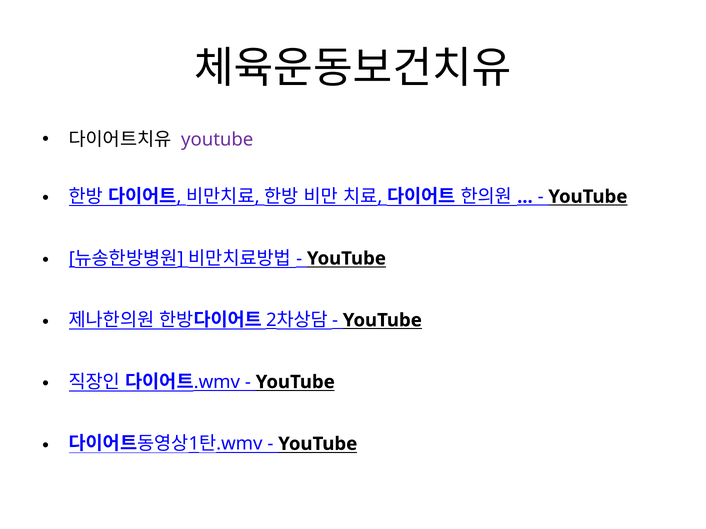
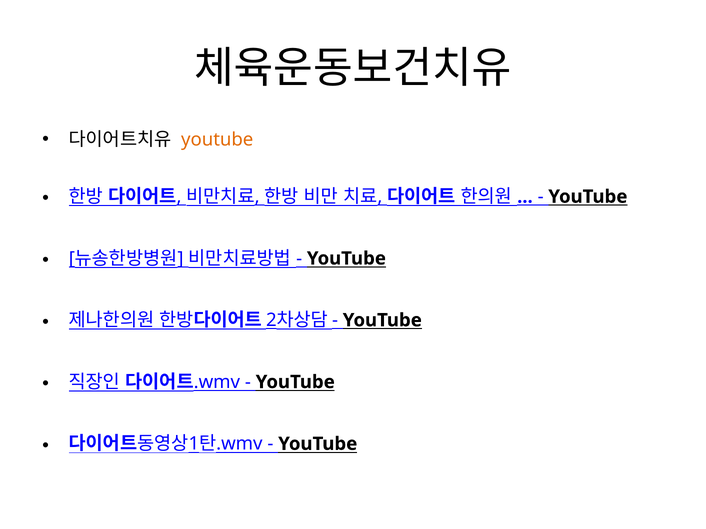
youtube at (217, 140) colour: purple -> orange
